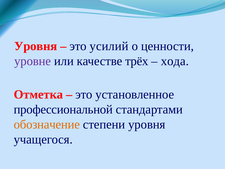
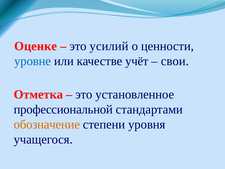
Уровня at (36, 46): Уровня -> Оценке
уровне colour: purple -> blue
трёх: трёх -> учёт
хода: хода -> свои
